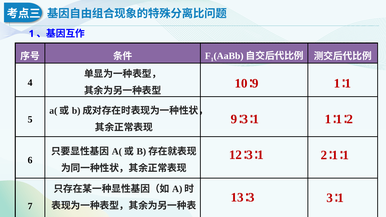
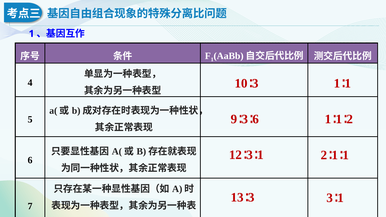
9 at (255, 84): 9 -> 3
1 at (256, 119): 1 -> 6
